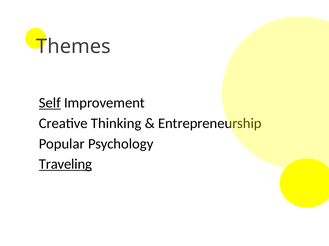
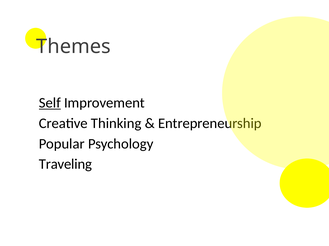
Traveling underline: present -> none
